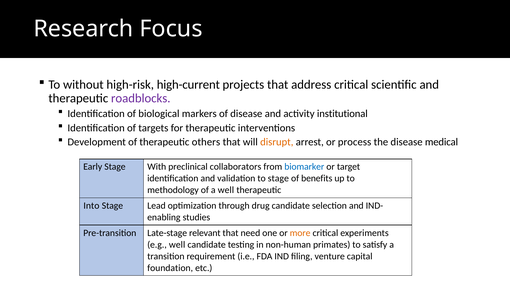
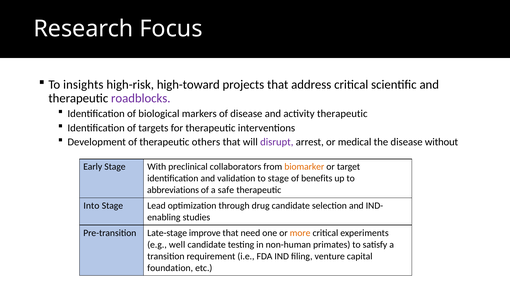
without: without -> insights
high-current: high-current -> high-toward
activity institutional: institutional -> therapeutic
disrupt colour: orange -> purple
process: process -> medical
medical: medical -> without
biomarker colour: blue -> orange
methodology: methodology -> abbreviations
a well: well -> safe
relevant: relevant -> improve
